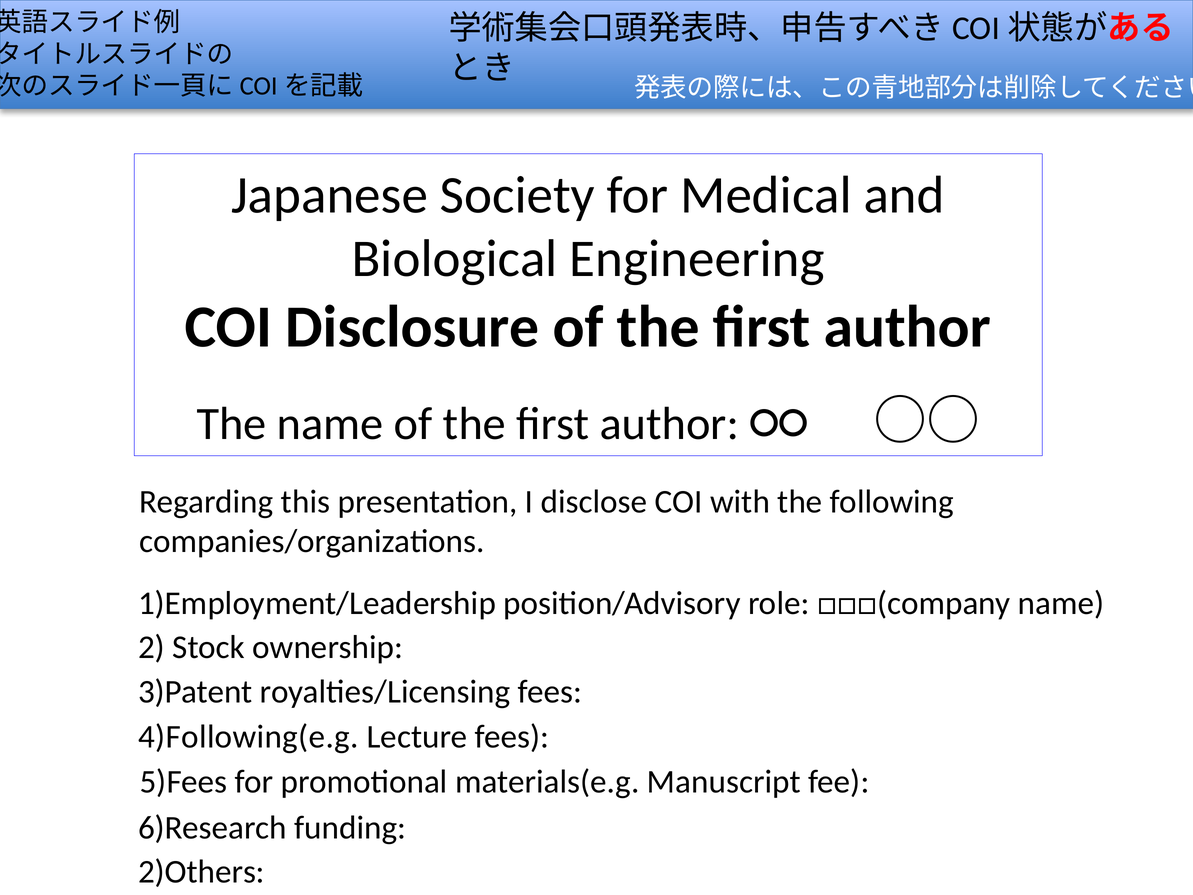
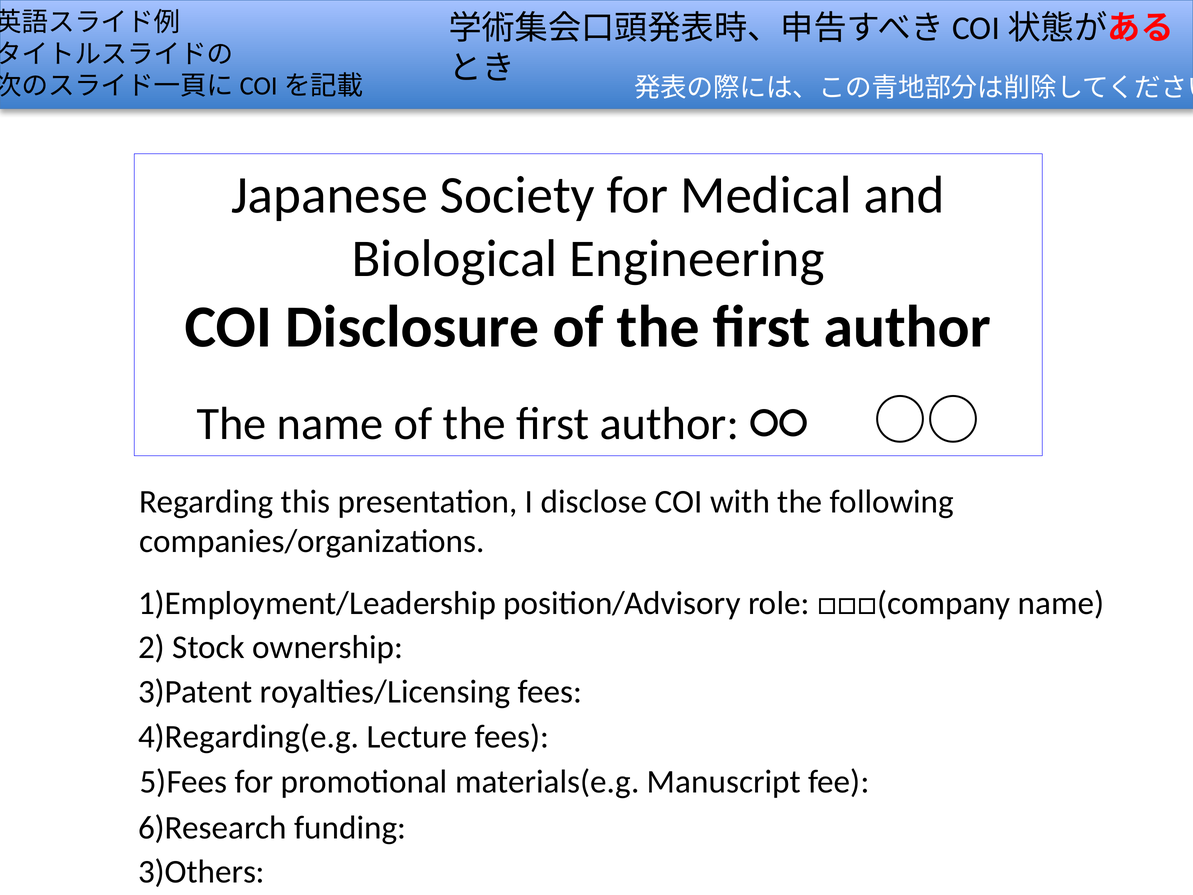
4)Following(e.g: 4)Following(e.g -> 4)Regarding(e.g
2)Others: 2)Others -> 3)Others
